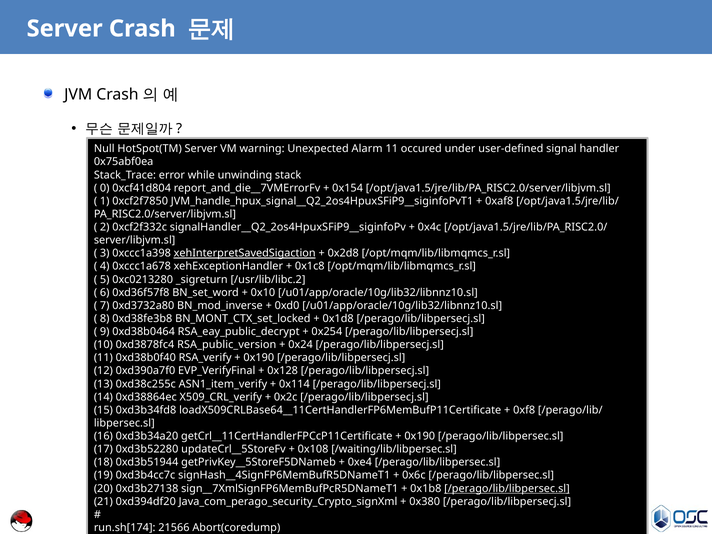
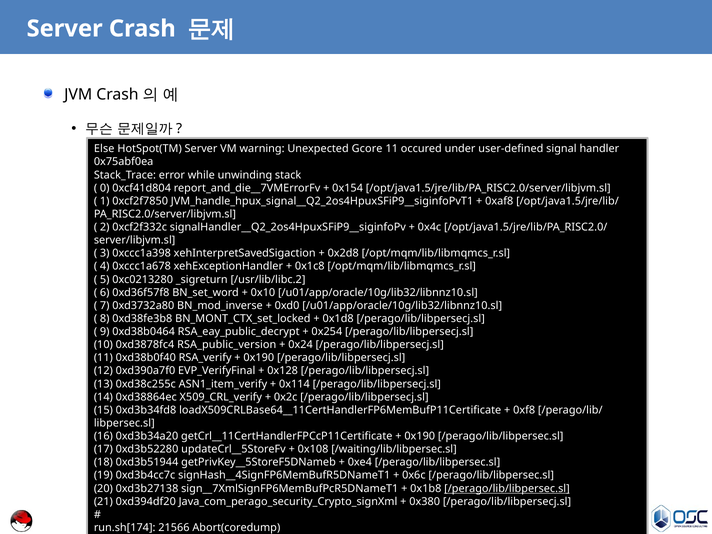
Null: Null -> Else
Alarm: Alarm -> Gcore
xehInterpretSavedSigaction underline: present -> none
